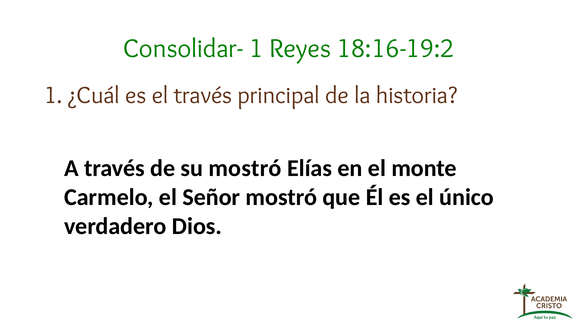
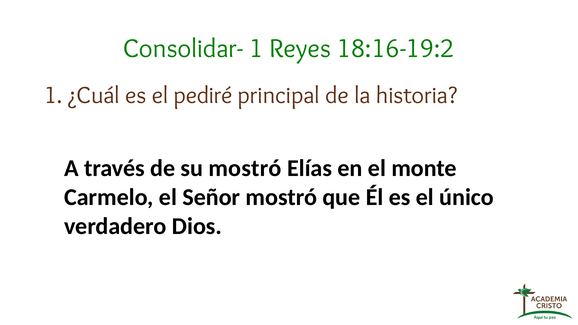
el través: través -> pediré
